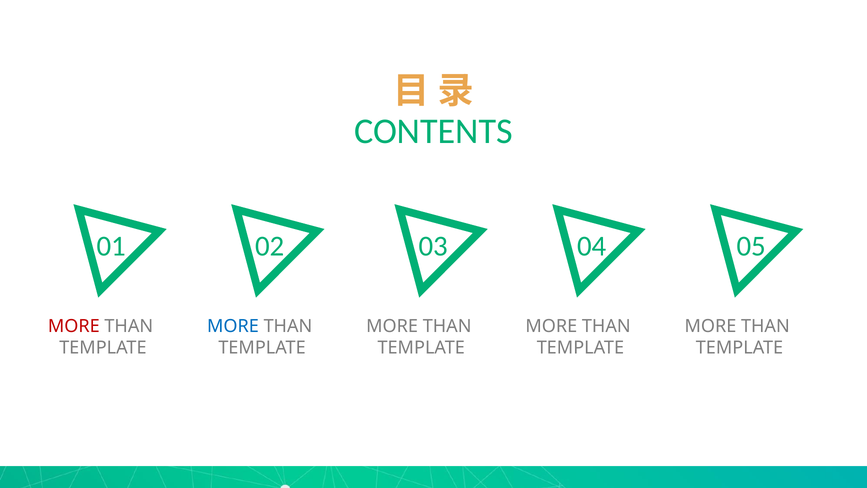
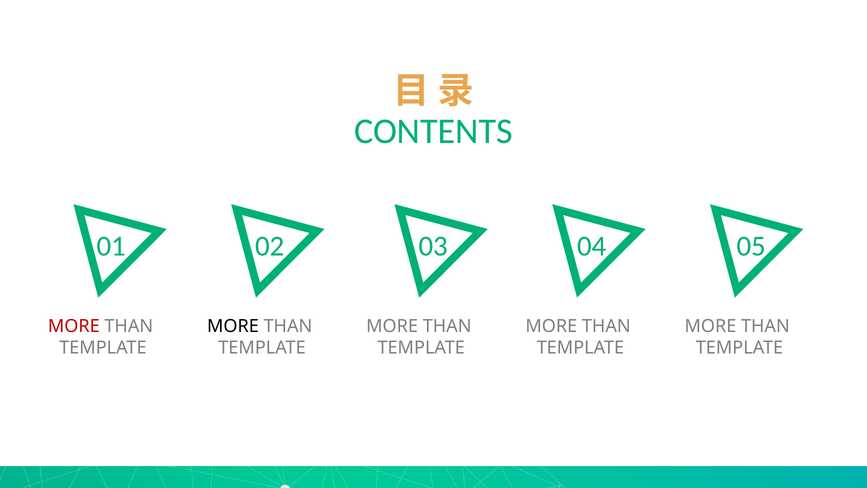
MORE at (233, 326) colour: blue -> black
